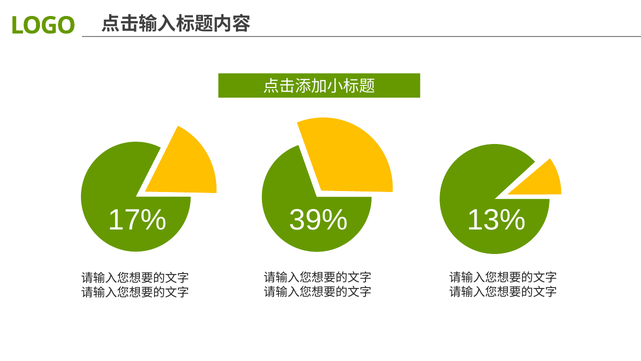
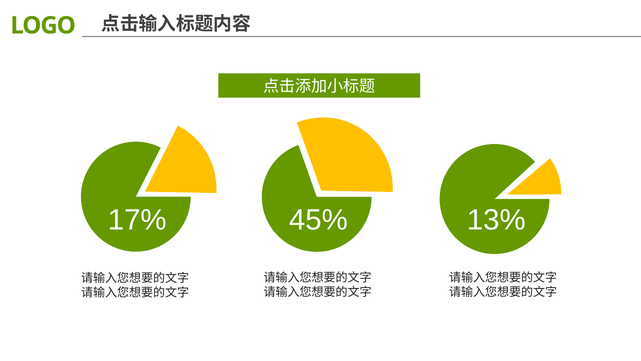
39%: 39% -> 45%
